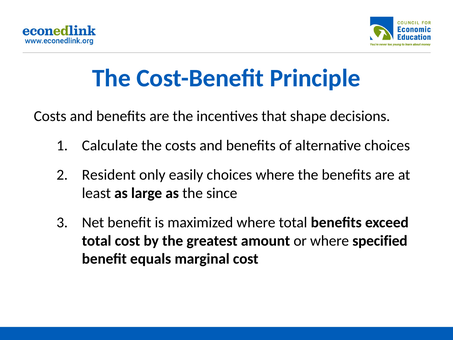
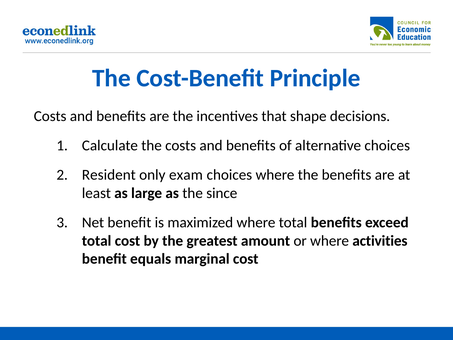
easily: easily -> exam
specified: specified -> activities
